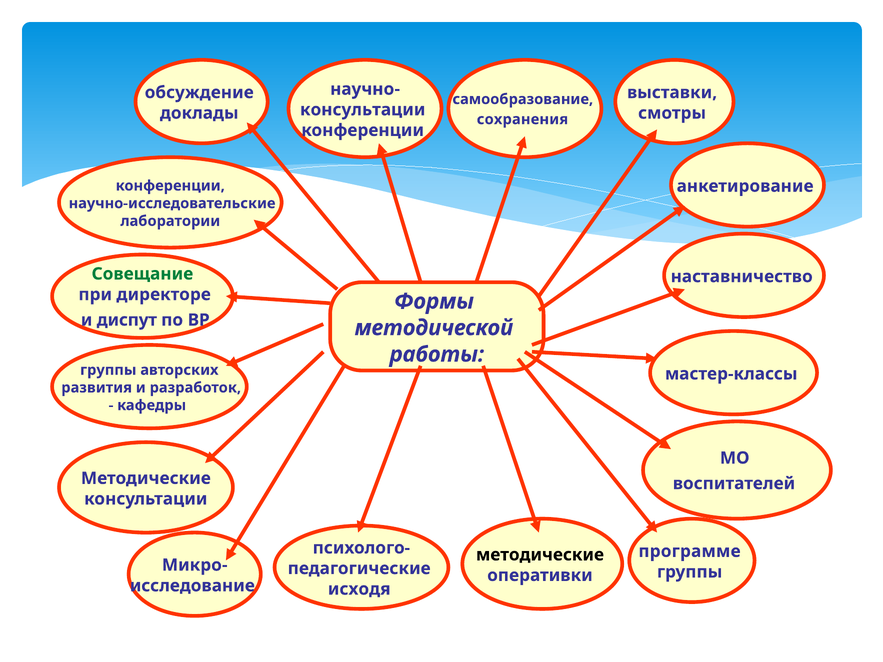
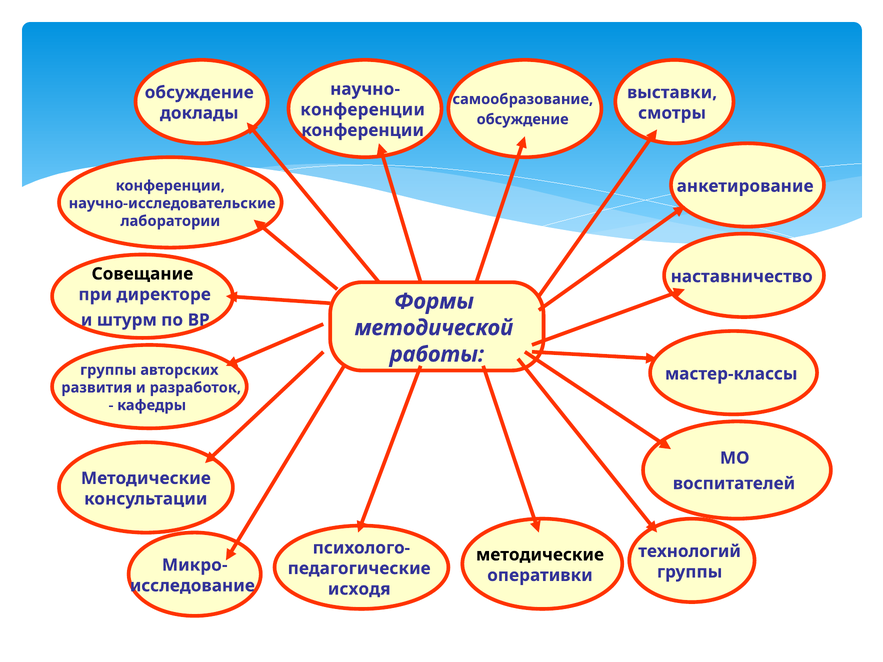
консультации at (363, 110): консультации -> конференции
сохранения at (522, 119): сохранения -> обсуждение
Совещание colour: green -> black
диспут: диспут -> штурм
программе: программе -> технологий
